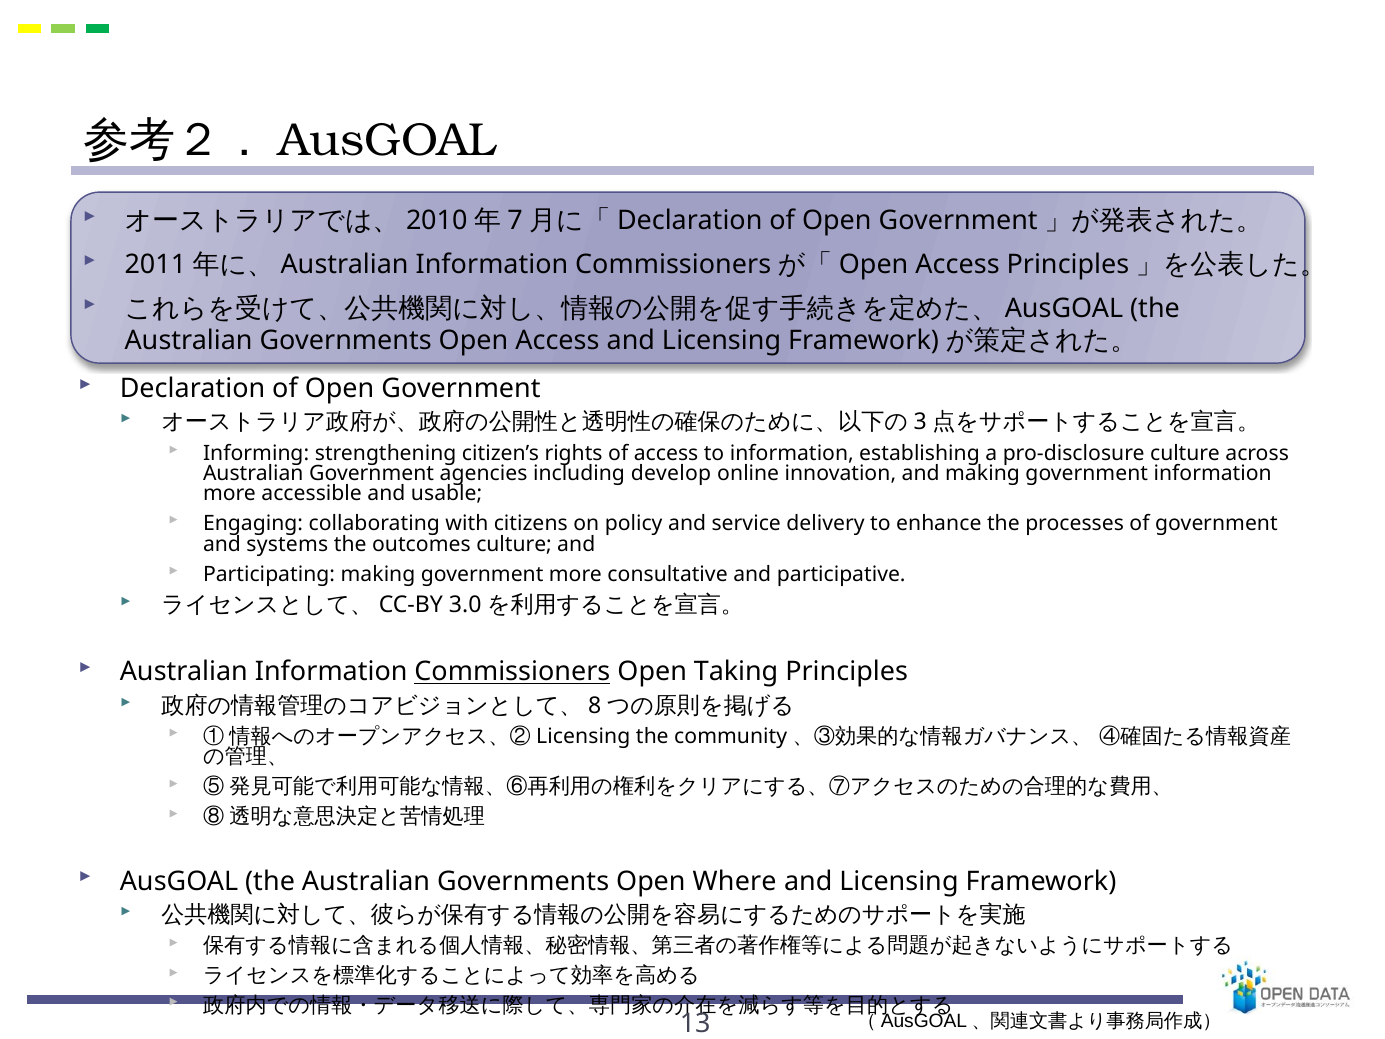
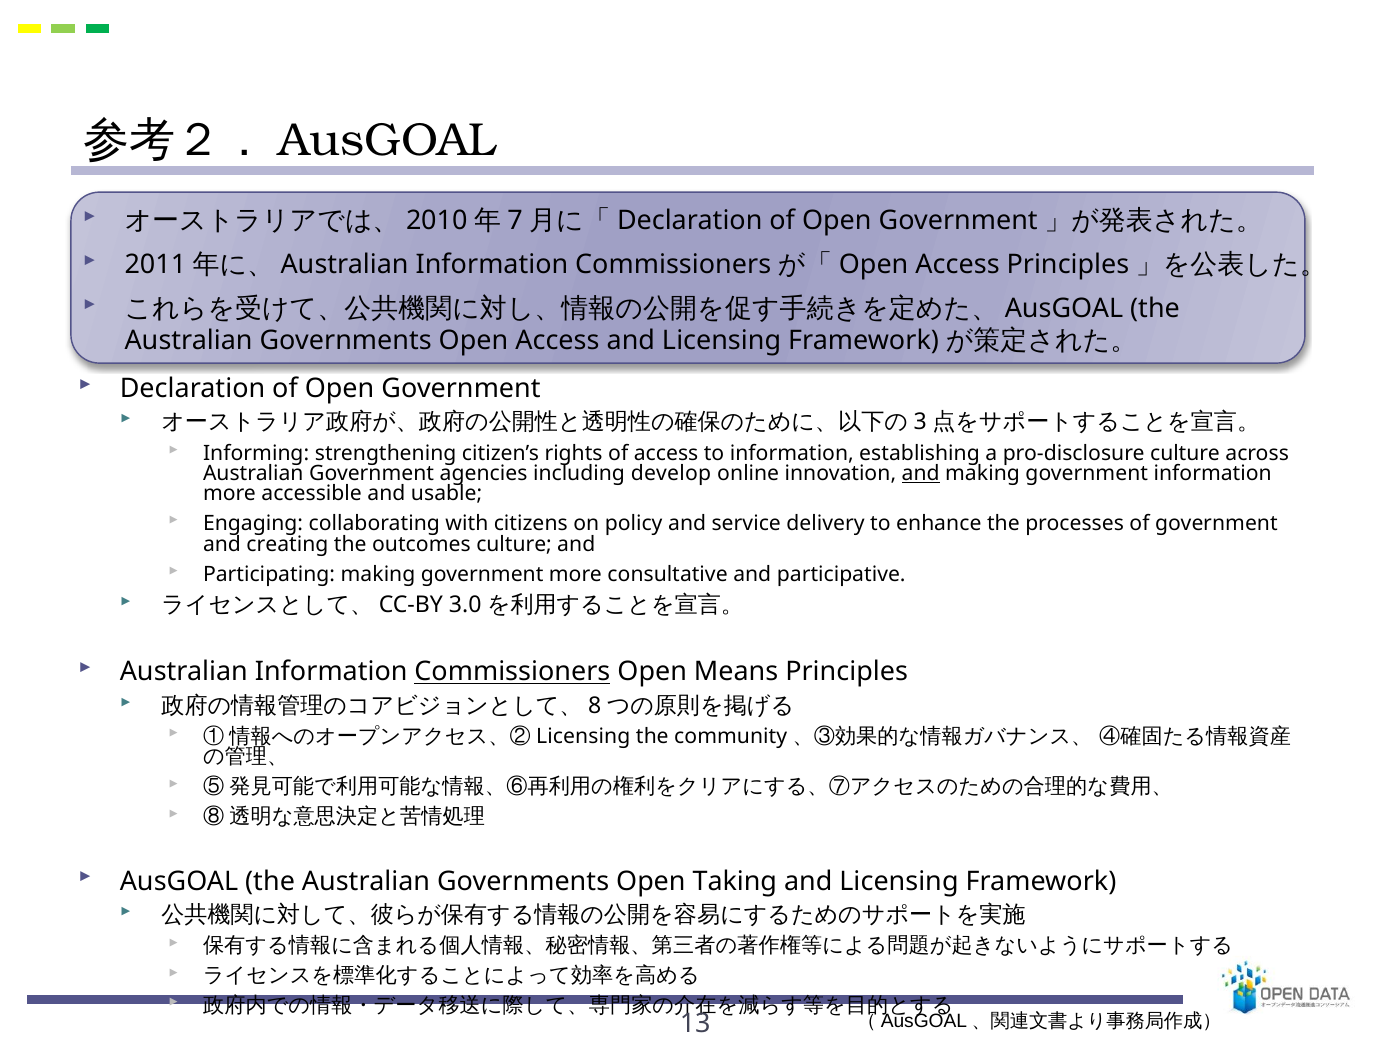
and at (921, 473) underline: none -> present
systems: systems -> creating
Taking: Taking -> Means
Where: Where -> Taking
